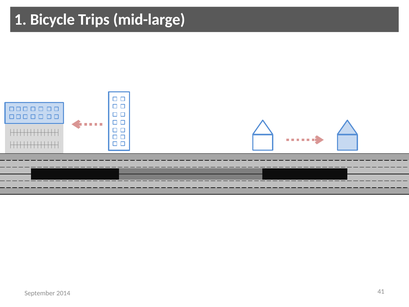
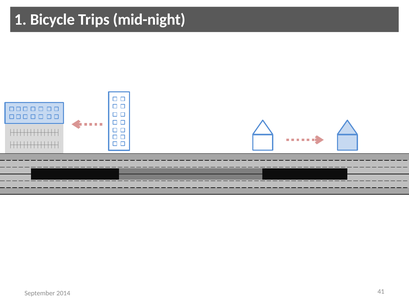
mid-large: mid-large -> mid-night
